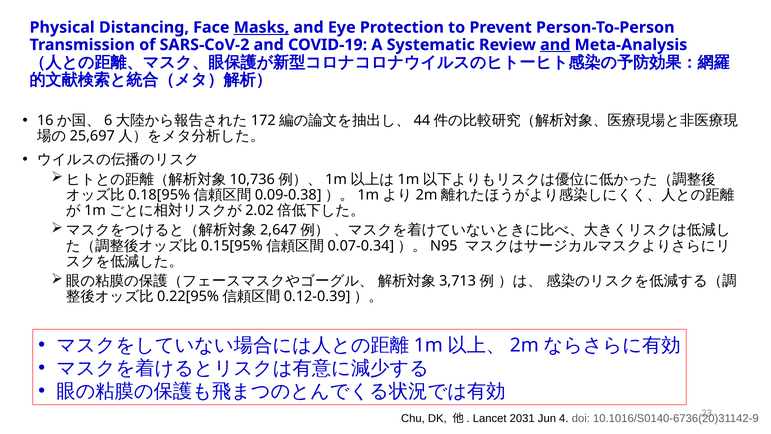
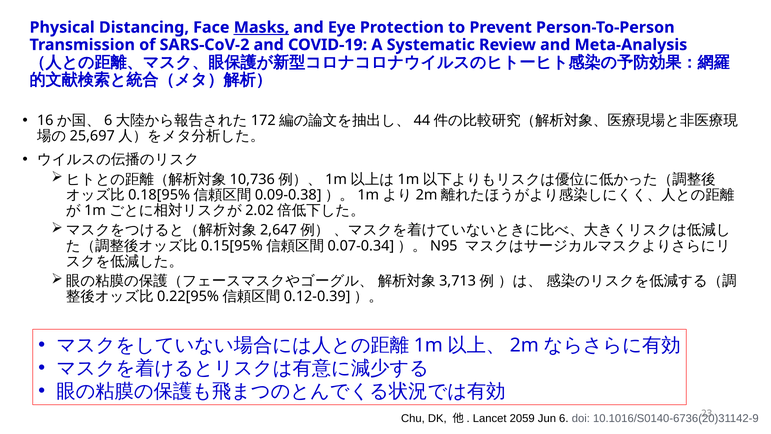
and at (555, 45) underline: present -> none
2031: 2031 -> 2059
4: 4 -> 6
